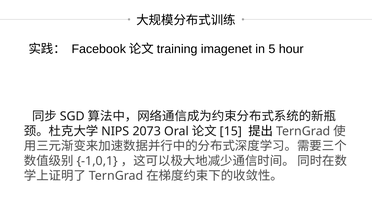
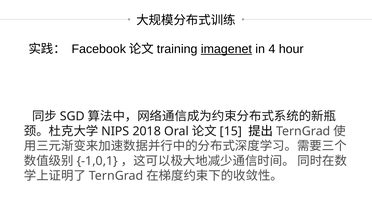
imagenet underline: none -> present
5: 5 -> 4
2073: 2073 -> 2018
